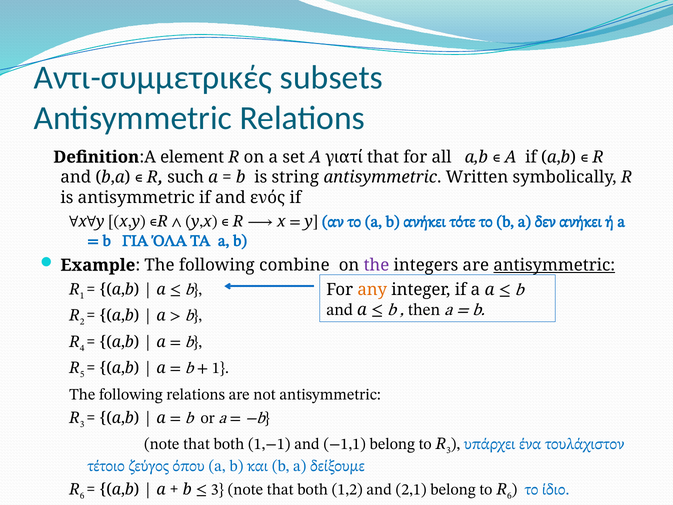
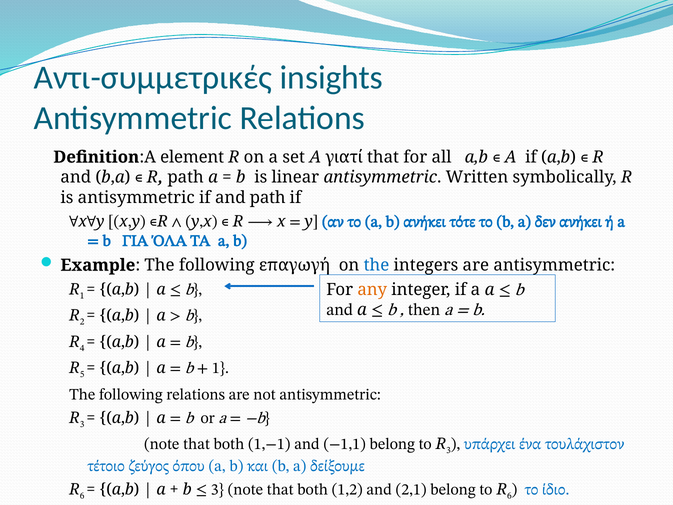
subsets: subsets -> insights
R such: such -> path
string: string -> linear
and ενός: ενός -> path
combine: combine -> επαγωγή
the at (376, 265) colour: purple -> blue
antisymmetric at (554, 265) underline: present -> none
